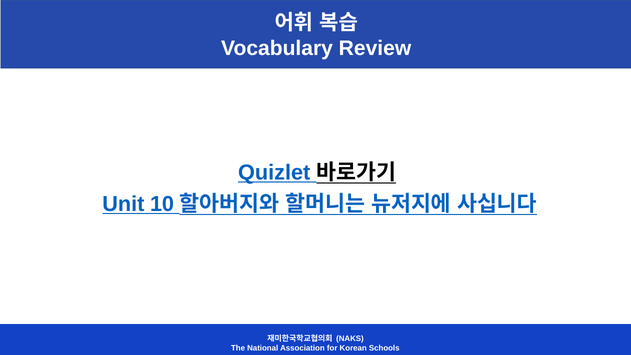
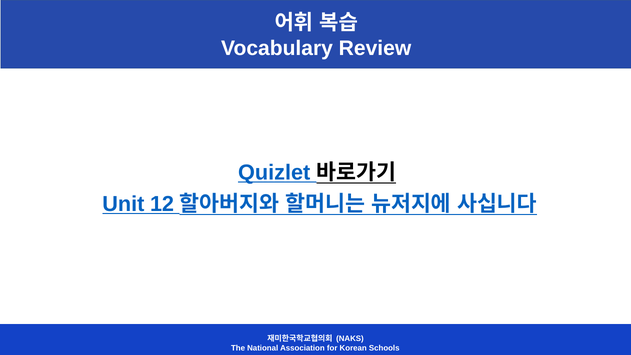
10: 10 -> 12
